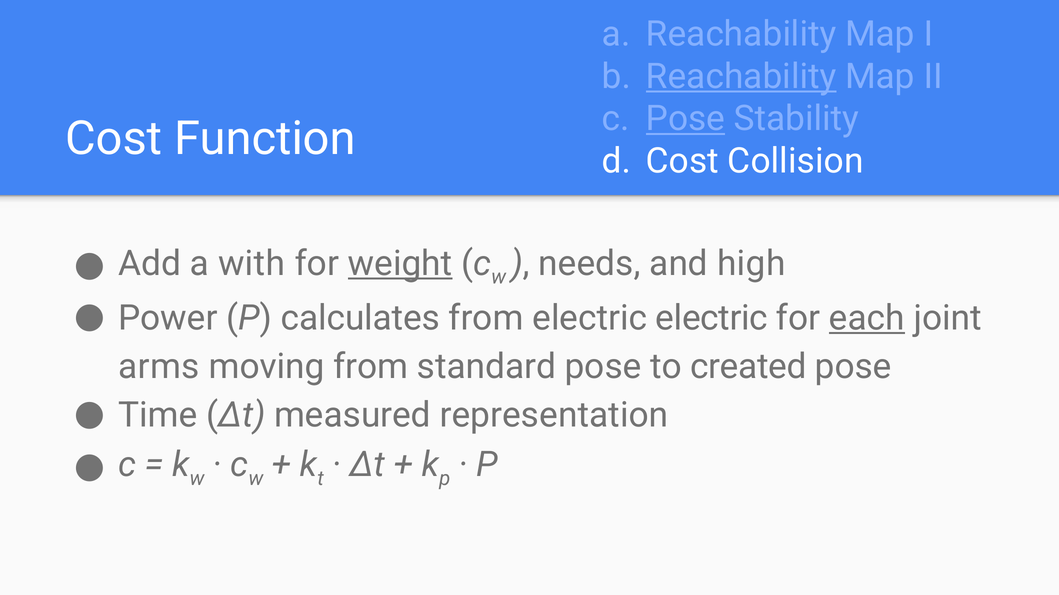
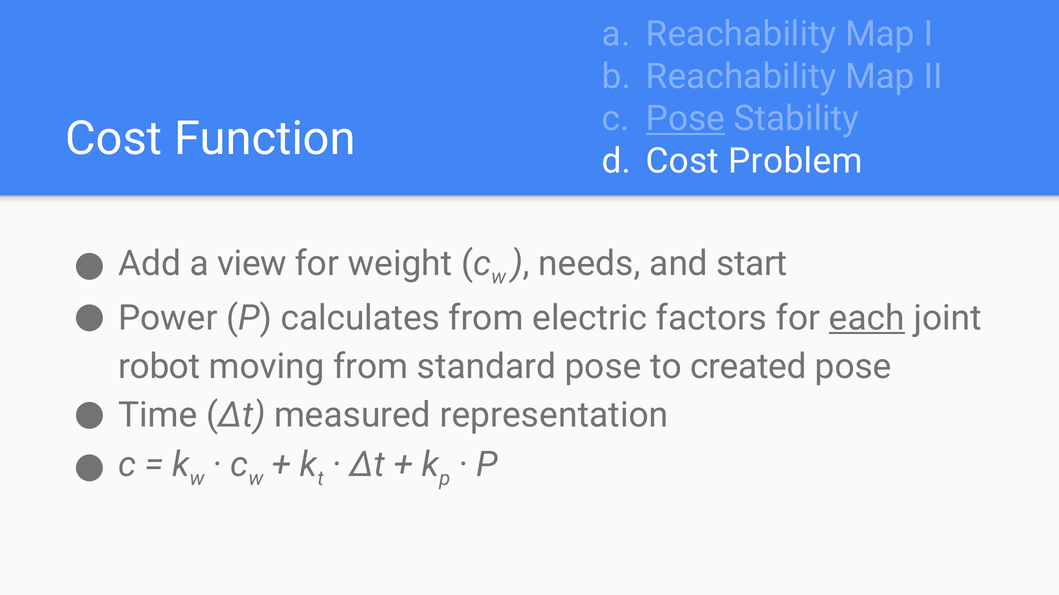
Reachability at (741, 77) underline: present -> none
Collision: Collision -> Problem
with: with -> view
weight underline: present -> none
high: high -> start
electric electric: electric -> factors
arms: arms -> robot
